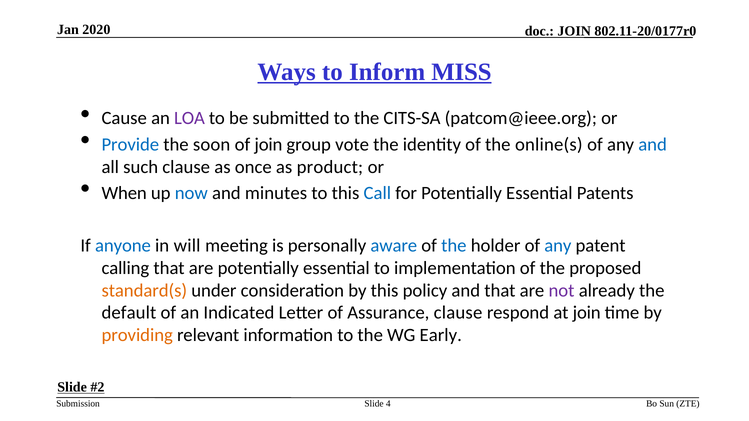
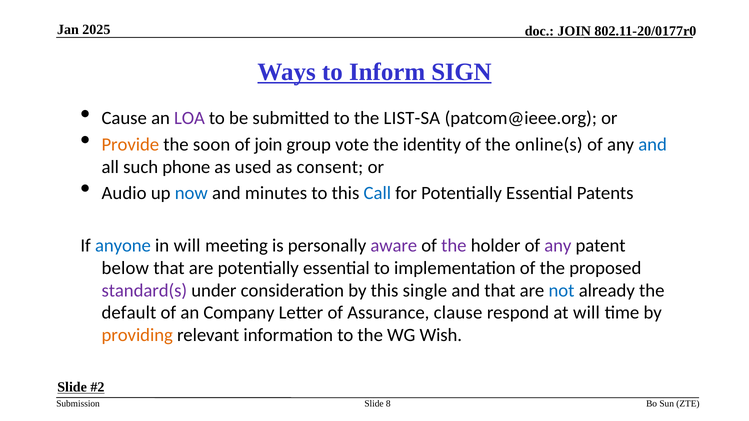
2020: 2020 -> 2025
MISS: MISS -> SIGN
CITS-SA: CITS-SA -> LIST-SA
Provide colour: blue -> orange
such clause: clause -> phone
once: once -> used
product: product -> consent
When: When -> Audio
aware colour: blue -> purple
the at (454, 246) colour: blue -> purple
any at (558, 246) colour: blue -> purple
calling: calling -> below
standard(s colour: orange -> purple
policy: policy -> single
not colour: purple -> blue
Indicated: Indicated -> Company
at join: join -> will
Early: Early -> Wish
4: 4 -> 8
